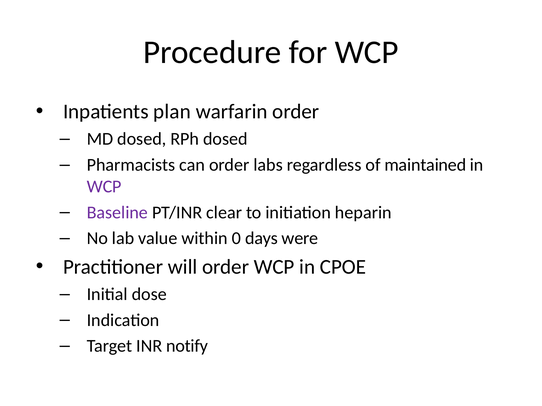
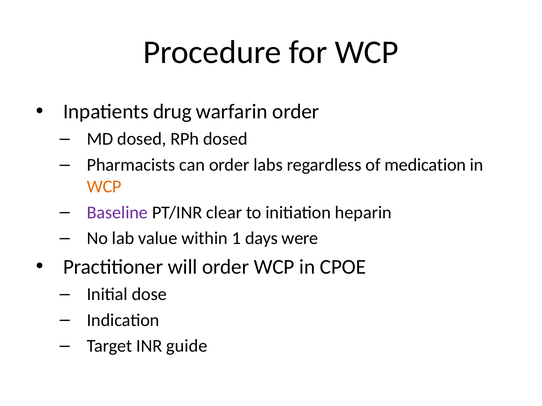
plan: plan -> drug
maintained: maintained -> medication
WCP at (104, 187) colour: purple -> orange
0: 0 -> 1
notify: notify -> guide
